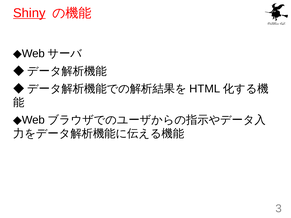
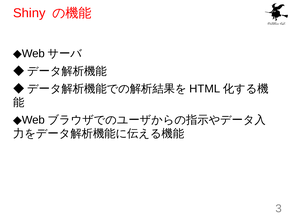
Shiny underline: present -> none
